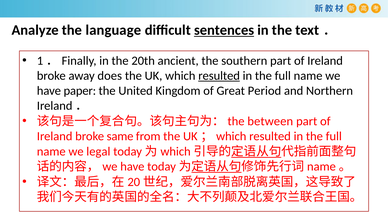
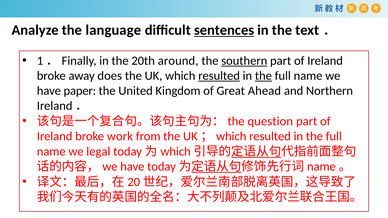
ancient: ancient -> around
southern underline: none -> present
the at (263, 76) underline: none -> present
Period: Period -> Ahead
between: between -> question
same: same -> work
